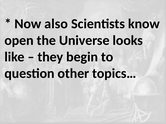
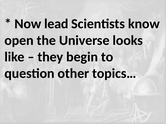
also: also -> lead
